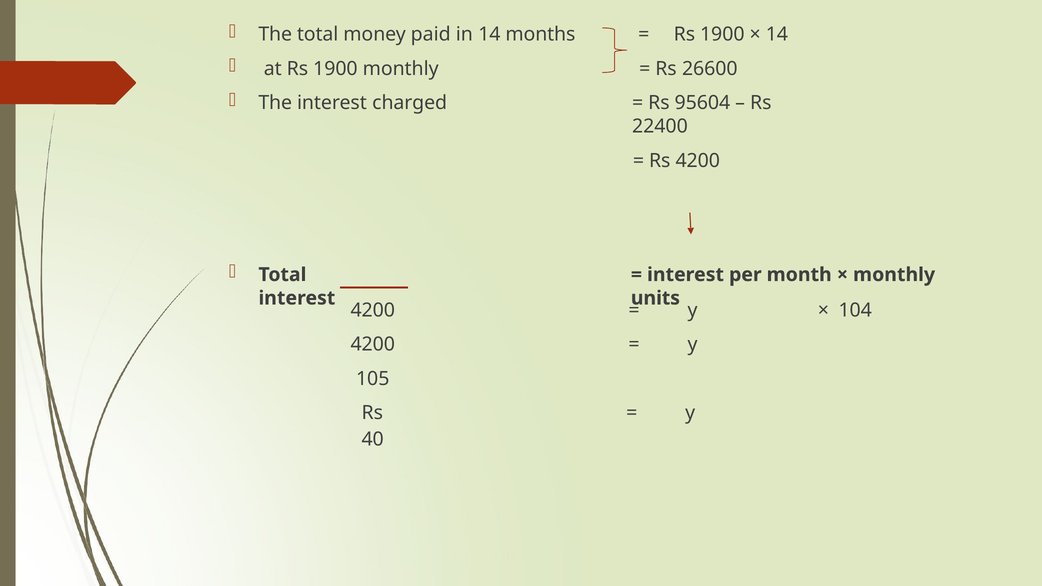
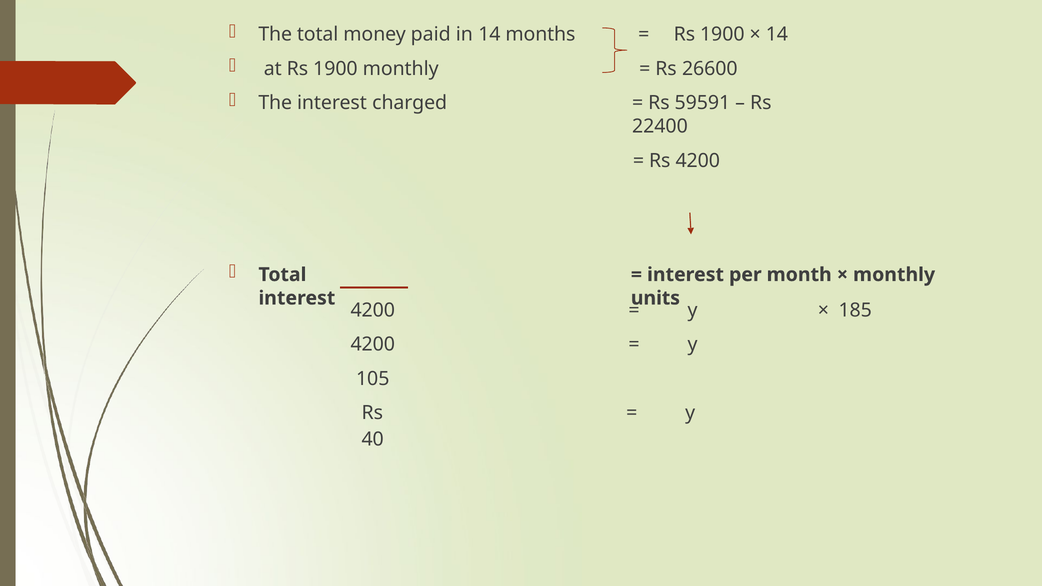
95604: 95604 -> 59591
104: 104 -> 185
